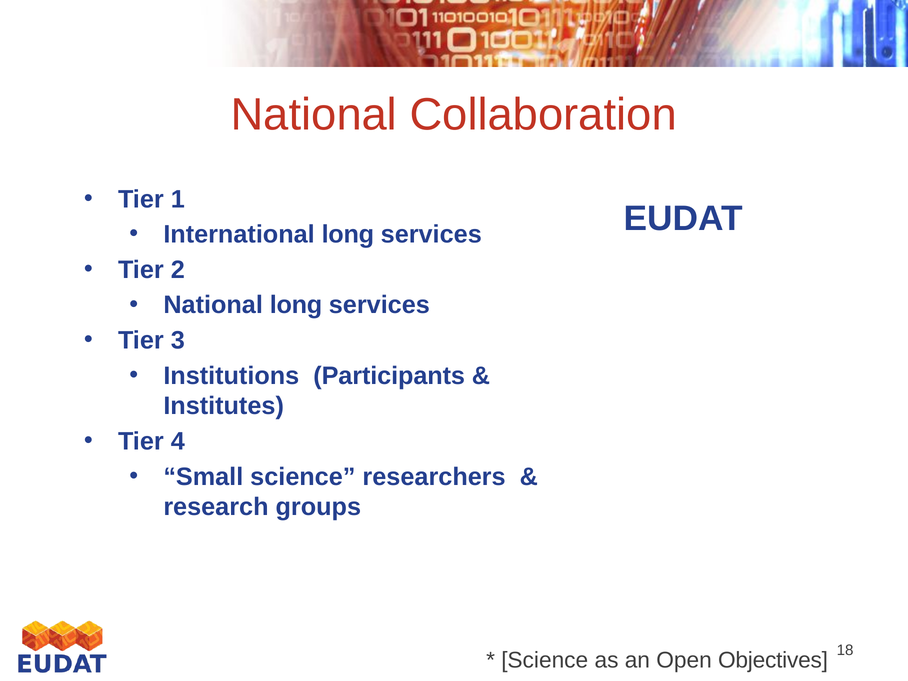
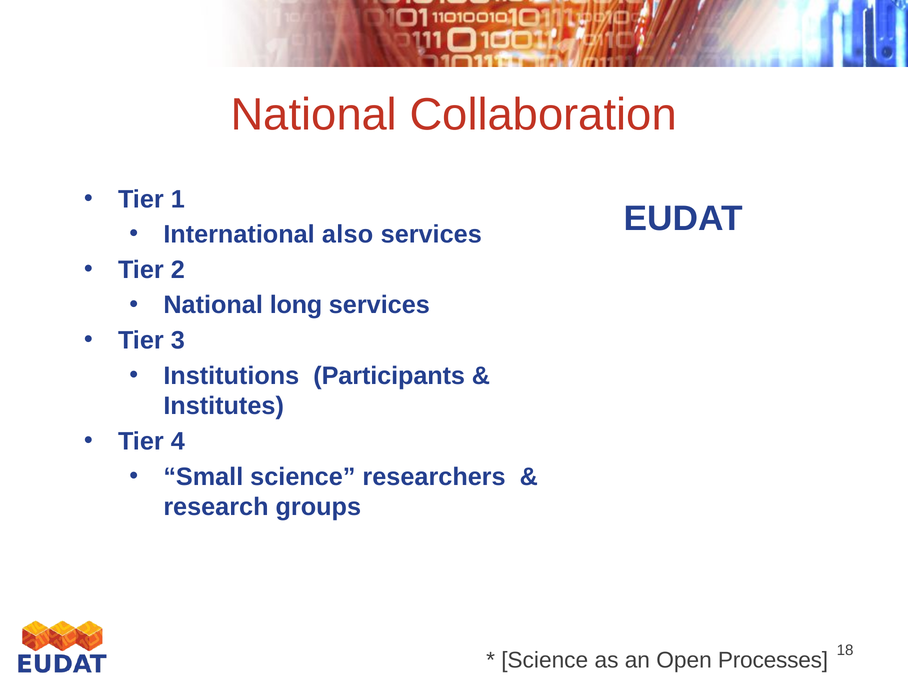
International long: long -> also
Objectives: Objectives -> Processes
